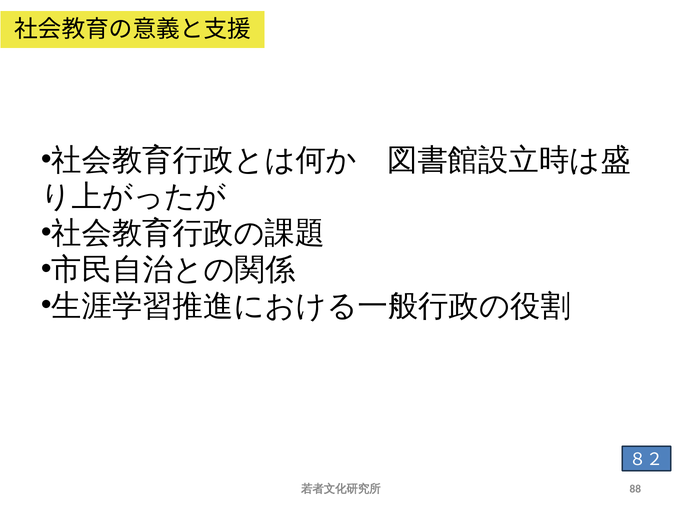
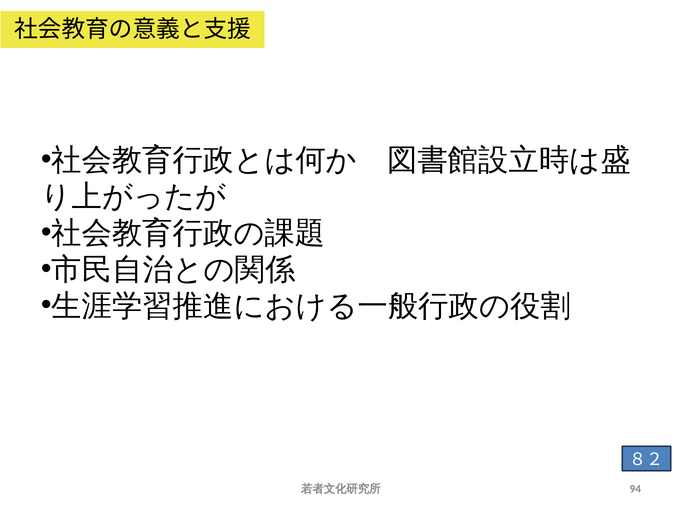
88: 88 -> 94
